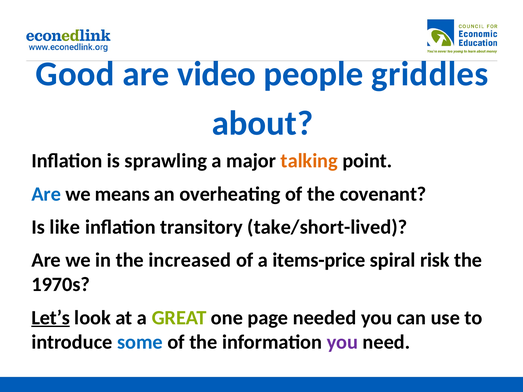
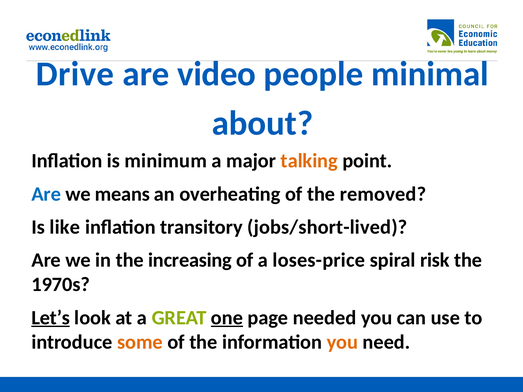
Good: Good -> Drive
griddles: griddles -> minimal
sprawling: sprawling -> minimum
covenant: covenant -> removed
take/short-lived: take/short-lived -> jobs/short-lived
increased: increased -> increasing
items-price: items-price -> loses-price
one underline: none -> present
some colour: blue -> orange
you at (342, 342) colour: purple -> orange
